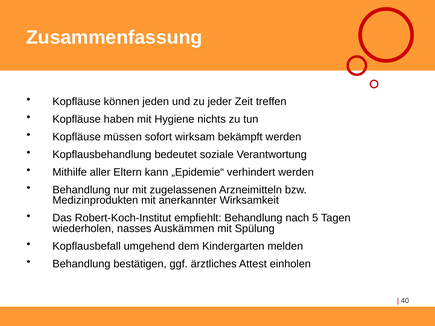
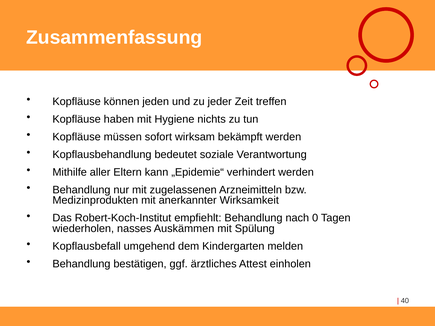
5: 5 -> 0
